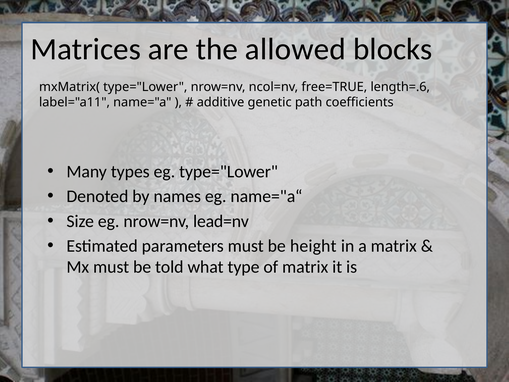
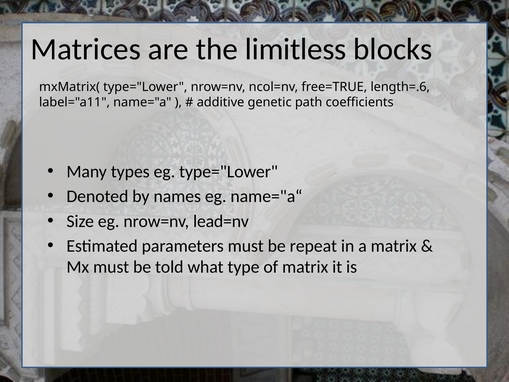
allowed: allowed -> limitless
height: height -> repeat
